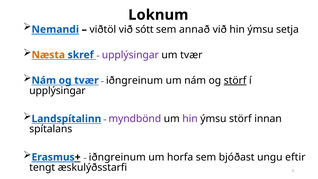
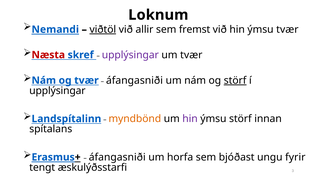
viðtöl underline: none -> present
sótt: sótt -> allir
annað: annað -> fremst
ýmsu setja: setja -> tvær
Næsta colour: orange -> red
iðngreinum at (134, 80): iðngreinum -> áfangasniði
myndbönd colour: purple -> orange
iðngreinum at (117, 157): iðngreinum -> áfangasniði
eftir: eftir -> fyrir
